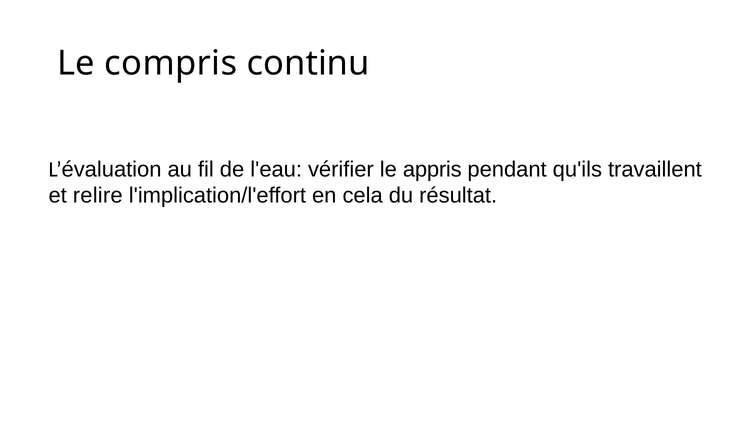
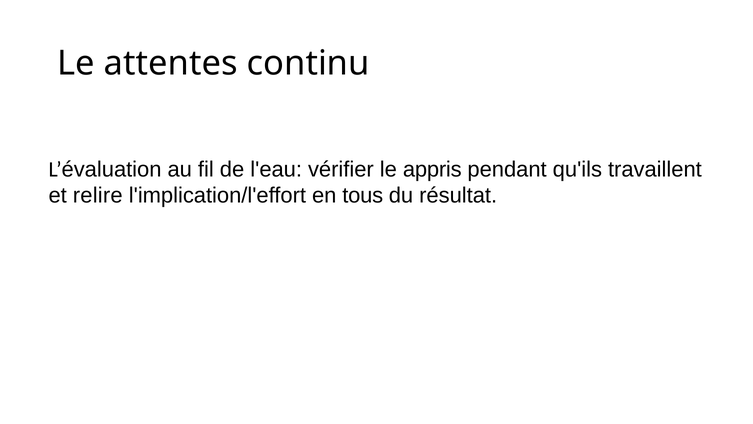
compris: compris -> attentes
cela: cela -> tous
